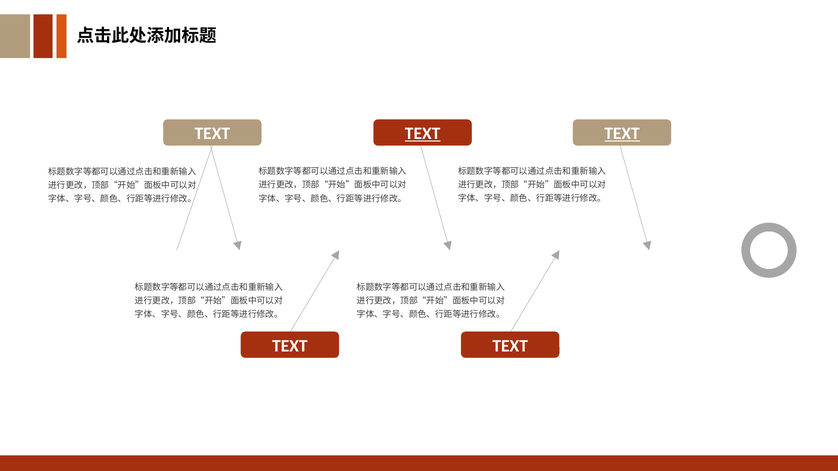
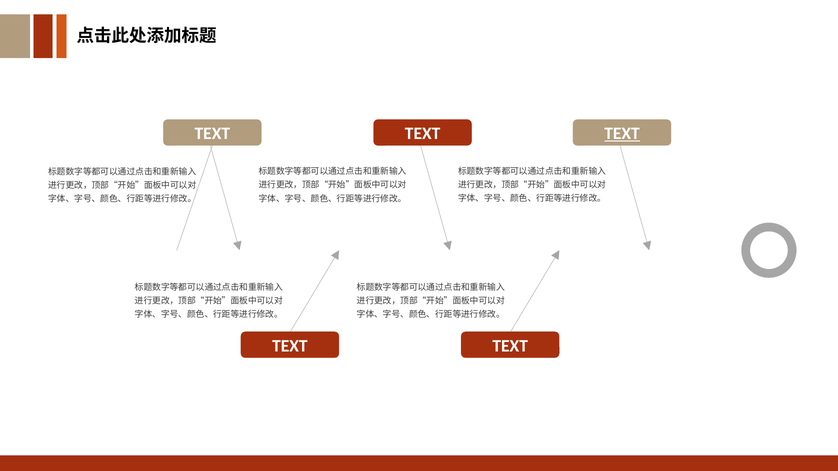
TEXT at (423, 134) underline: present -> none
